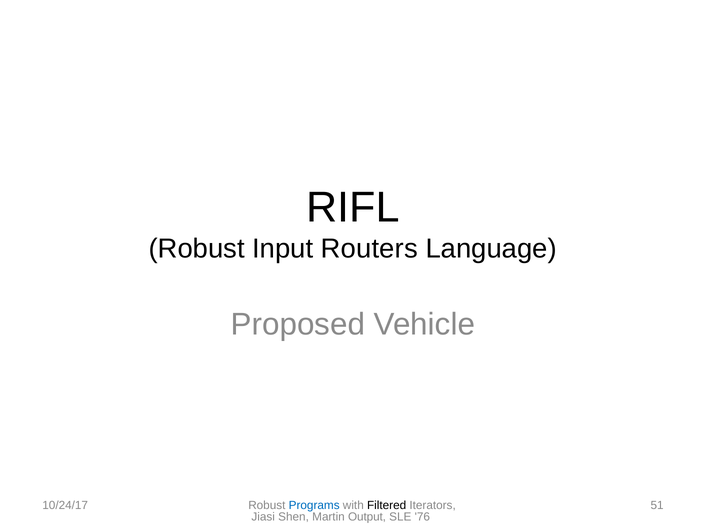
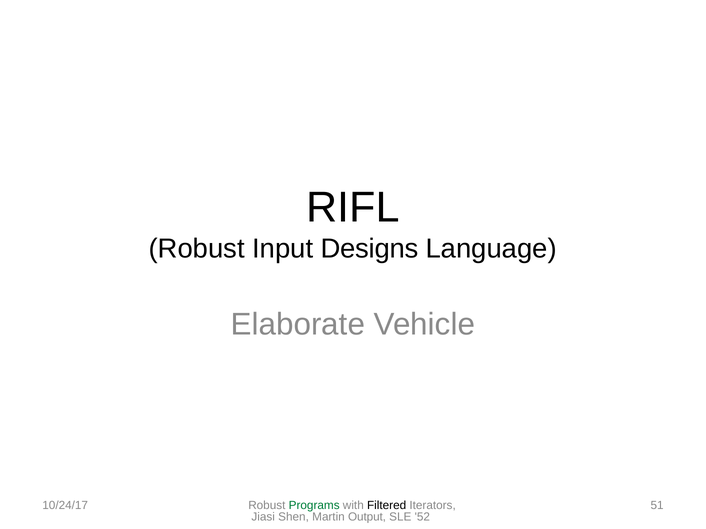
Routers: Routers -> Designs
Proposed: Proposed -> Elaborate
Programs colour: blue -> green
76: 76 -> 52
